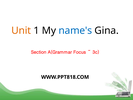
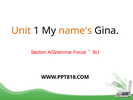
name's colour: blue -> orange
